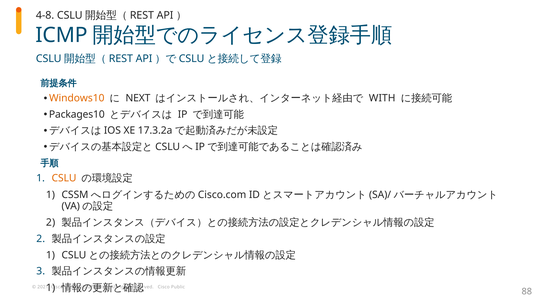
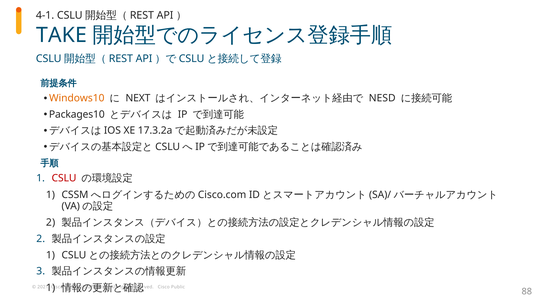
4-8: 4-8 -> 4-1
ICMP: ICMP -> TAKE
WITH: WITH -> NESD
CSLU colour: orange -> red
